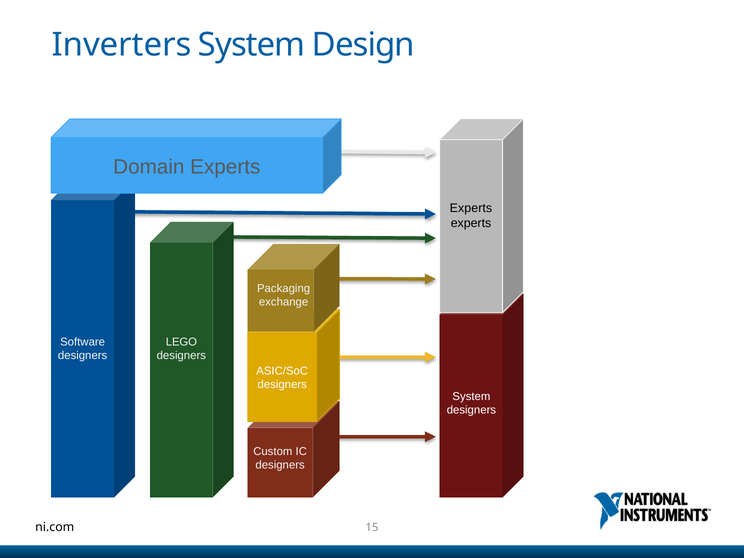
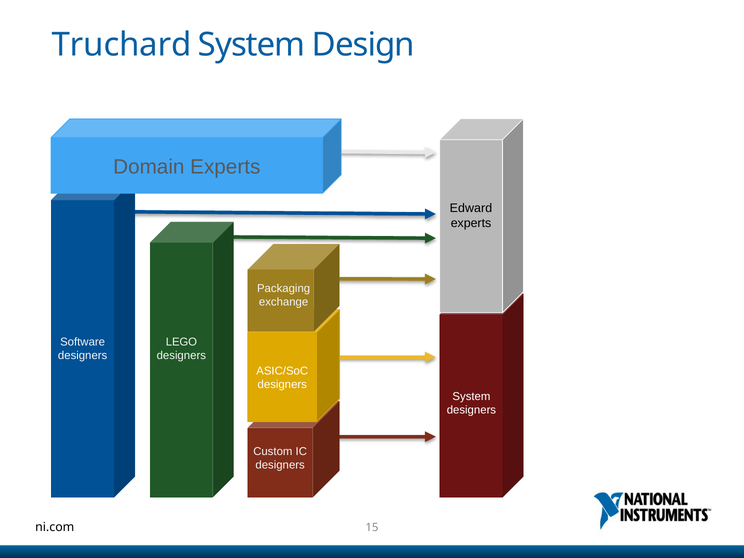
Inverters: Inverters -> Truchard
Experts at (471, 208): Experts -> Edward
